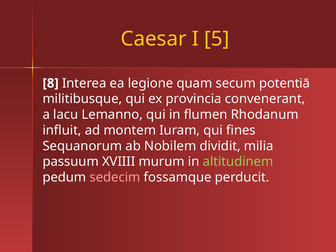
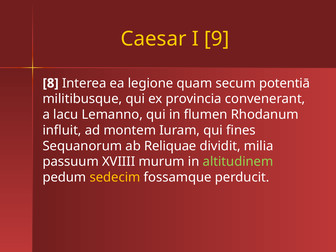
5: 5 -> 9
Nobilem: Nobilem -> Reliquae
sedecim colour: pink -> yellow
